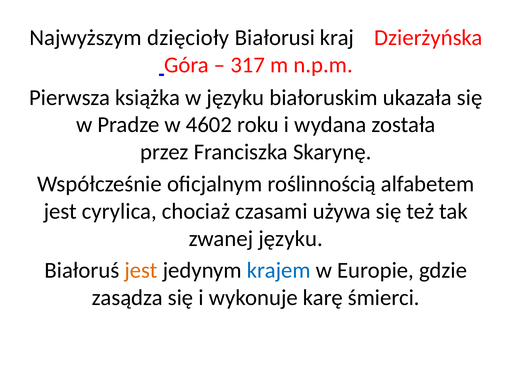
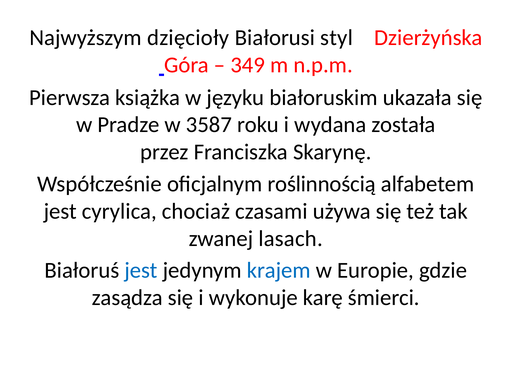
kraj: kraj -> styl
317: 317 -> 349
4602: 4602 -> 3587
zwanej języku: języku -> lasach
jest at (141, 270) colour: orange -> blue
